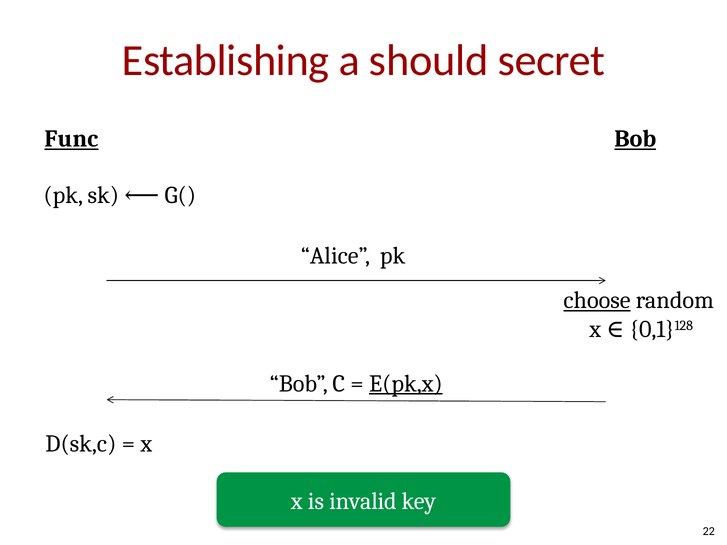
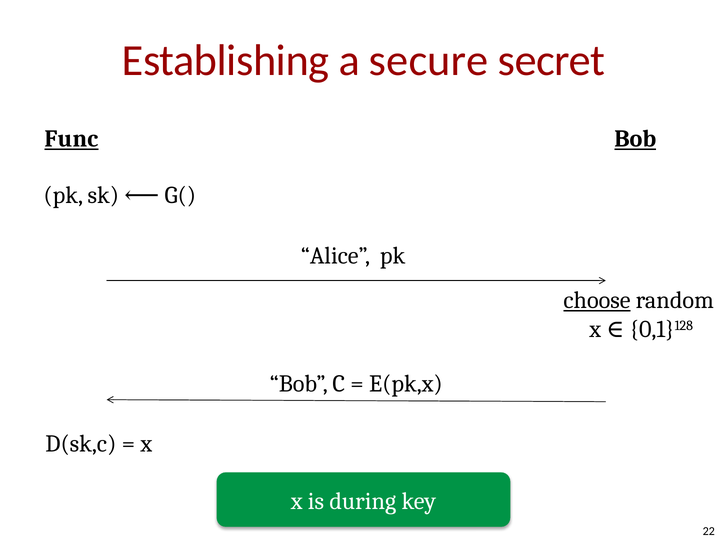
should: should -> secure
E(pk,x underline: present -> none
invalid: invalid -> during
